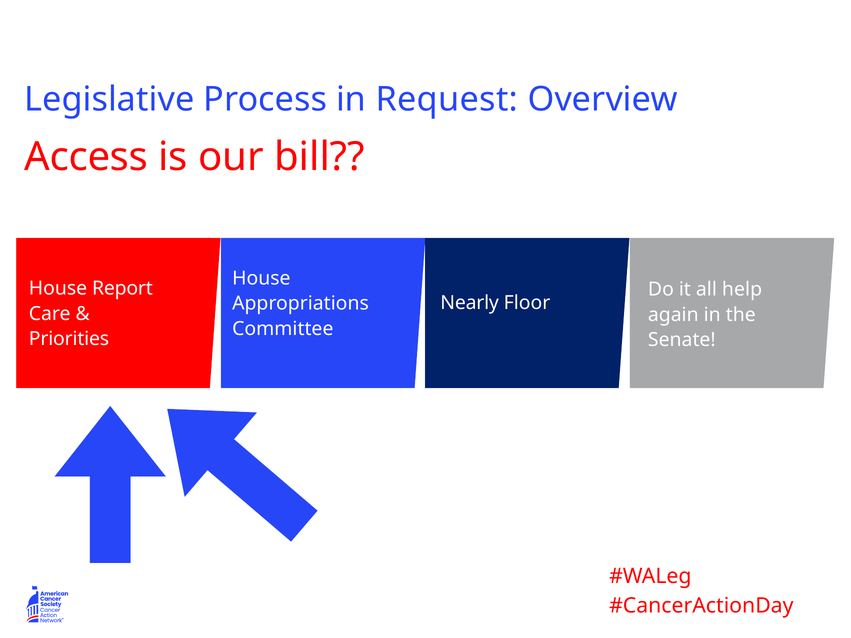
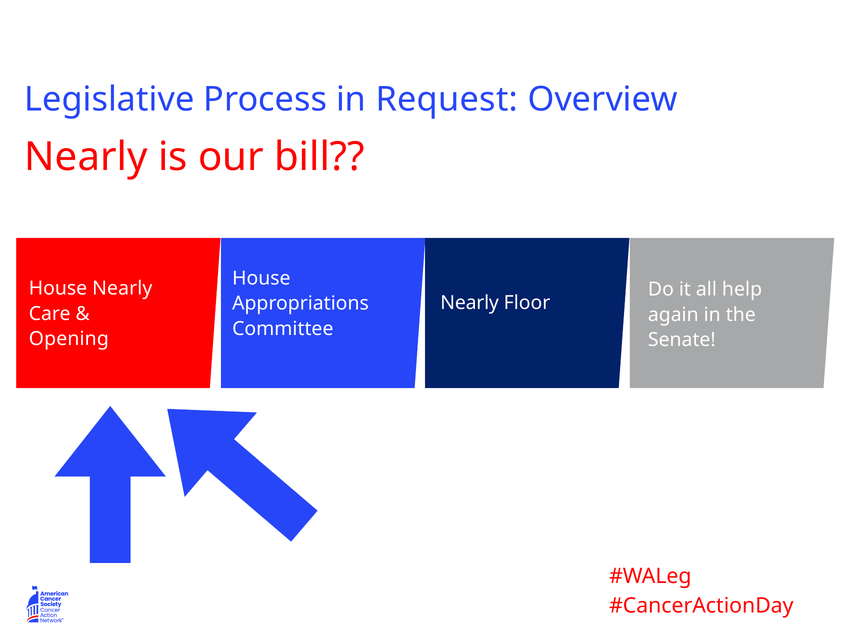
Access at (86, 157): Access -> Nearly
House Report: Report -> Nearly
Priorities: Priorities -> Opening
